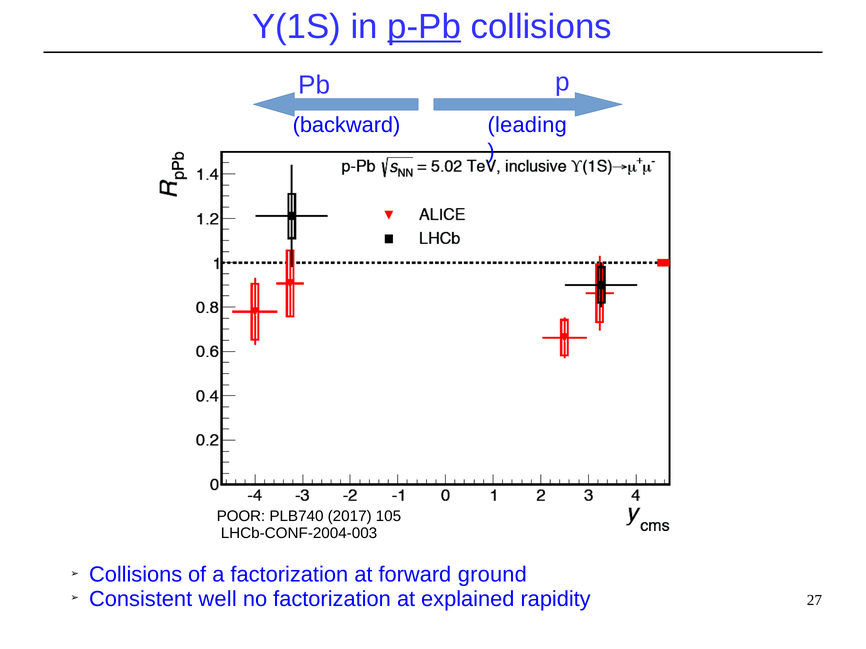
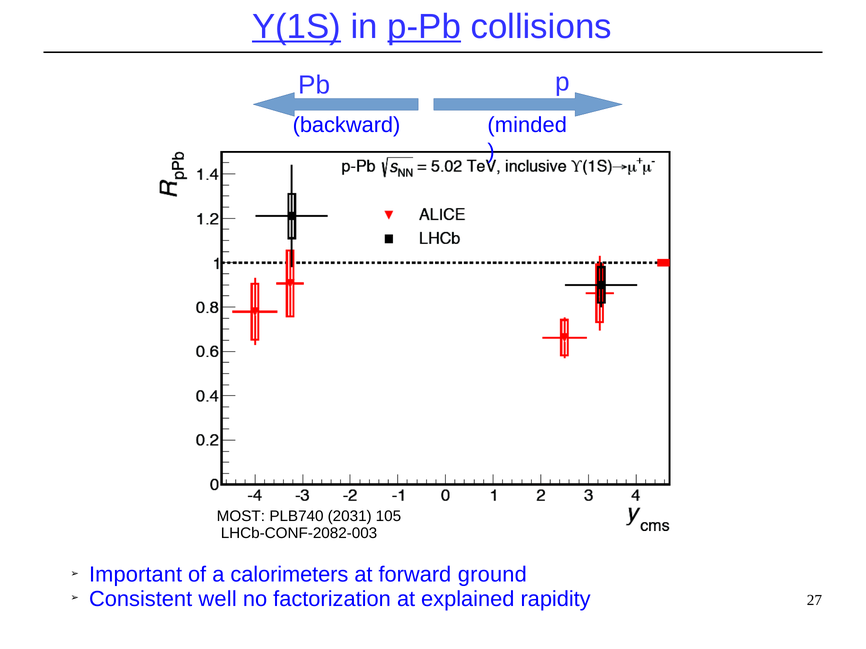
Υ(1S underline: none -> present
leading: leading -> minded
POOR: POOR -> MOST
2017: 2017 -> 2031
LHCb-CONF-2004-003: LHCb-CONF-2004-003 -> LHCb-CONF-2082-003
Collisions at (136, 575): Collisions -> Important
a factorization: factorization -> calorimeters
